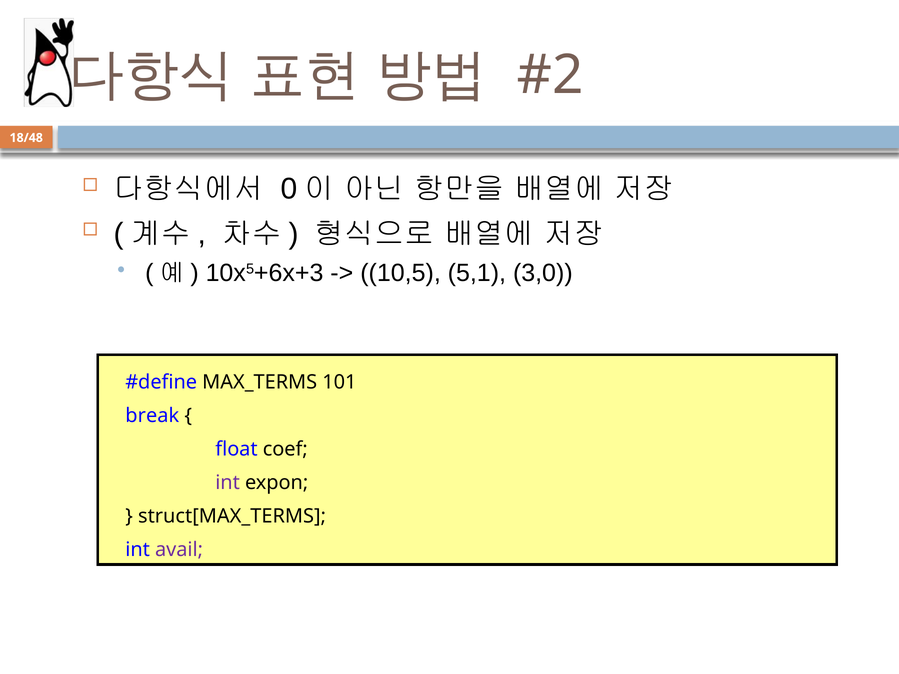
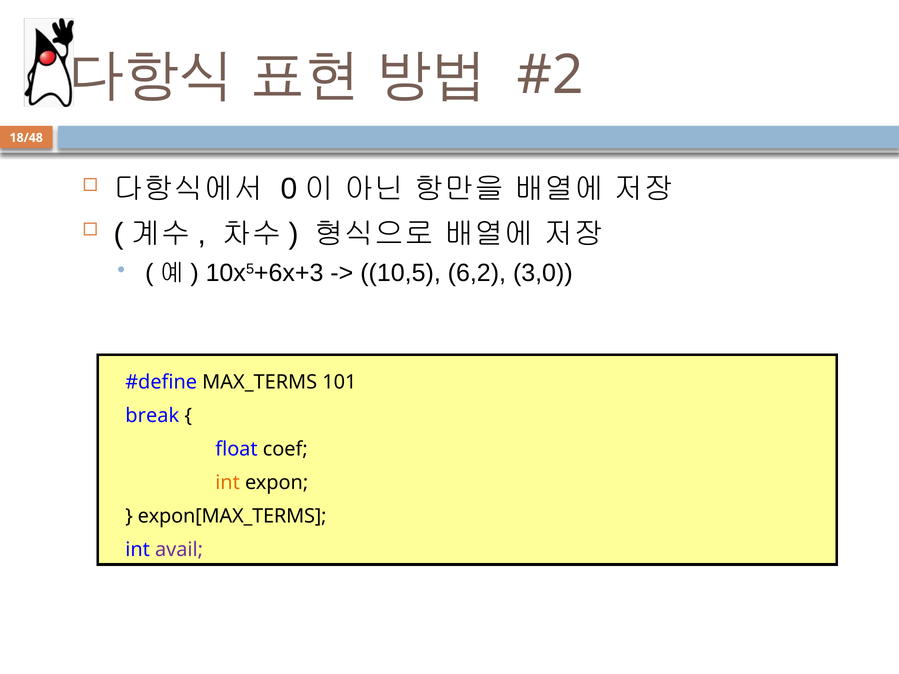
5,1: 5,1 -> 6,2
int at (228, 483) colour: purple -> orange
struct[MAX_TERMS: struct[MAX_TERMS -> expon[MAX_TERMS
